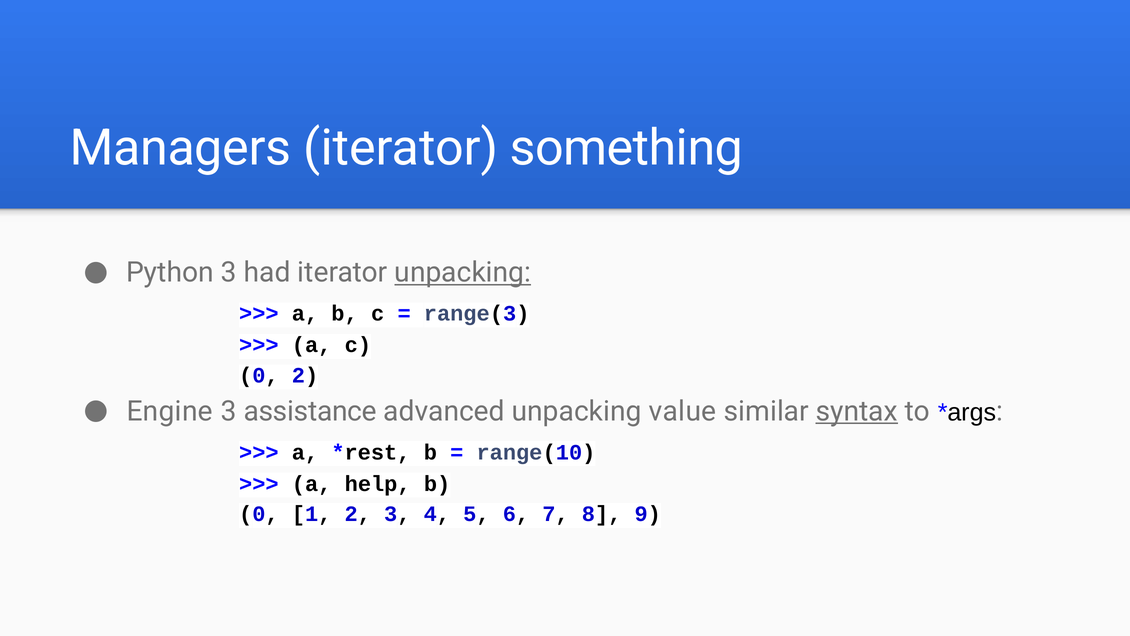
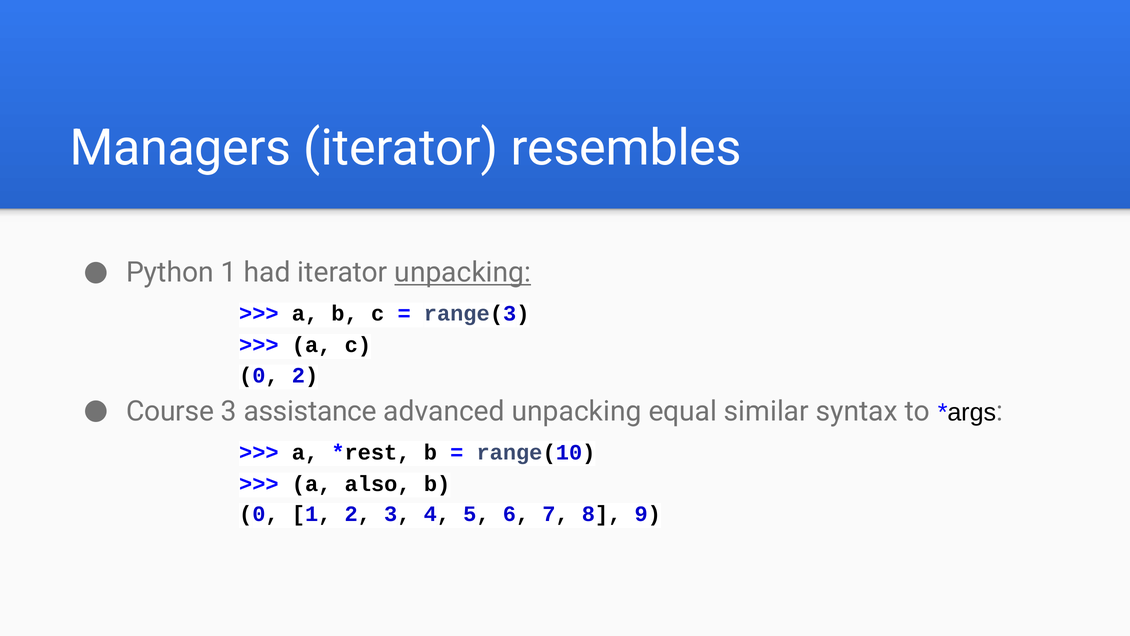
something: something -> resembles
Python 3: 3 -> 1
Engine: Engine -> Course
value: value -> equal
syntax underline: present -> none
help: help -> also
